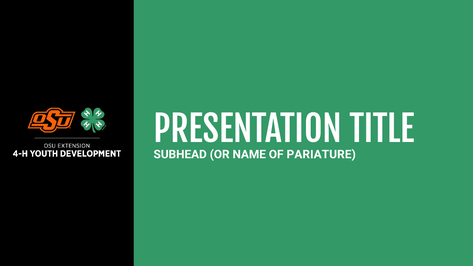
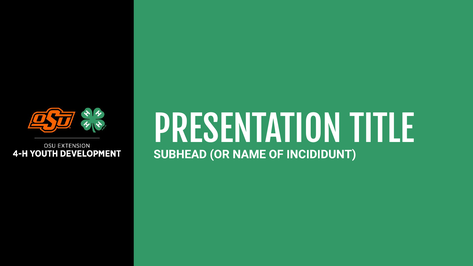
PARIATURE: PARIATURE -> INCIDIDUNT
